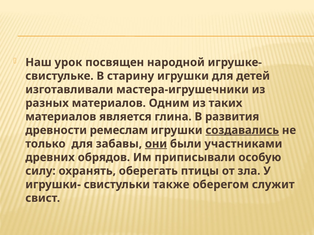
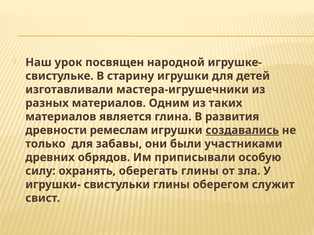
они underline: present -> none
оберегать птицы: птицы -> глины
свистульки также: также -> глины
